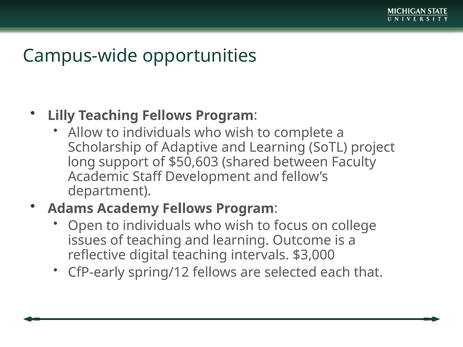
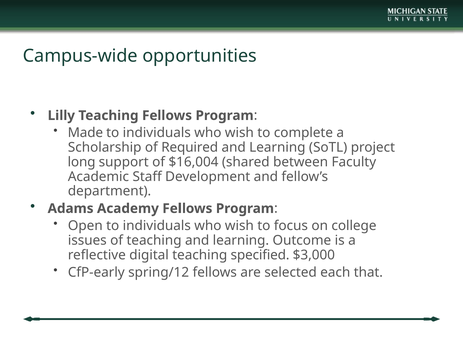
Allow: Allow -> Made
Adaptive: Adaptive -> Required
$50,603: $50,603 -> $16,004
intervals: intervals -> specified
